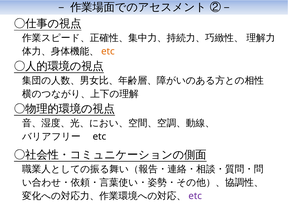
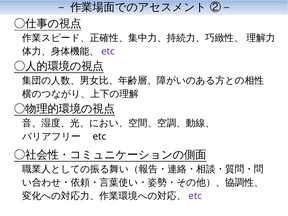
etc at (108, 51) colour: orange -> purple
